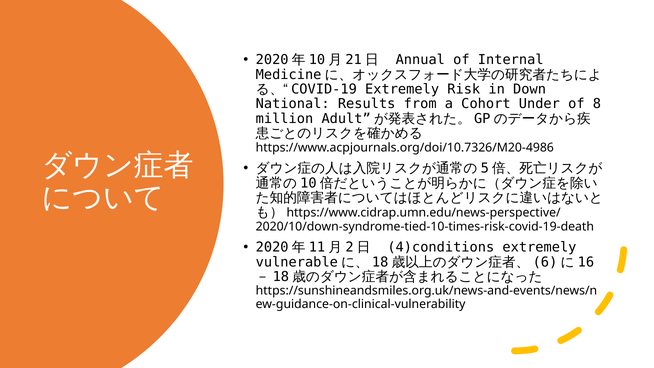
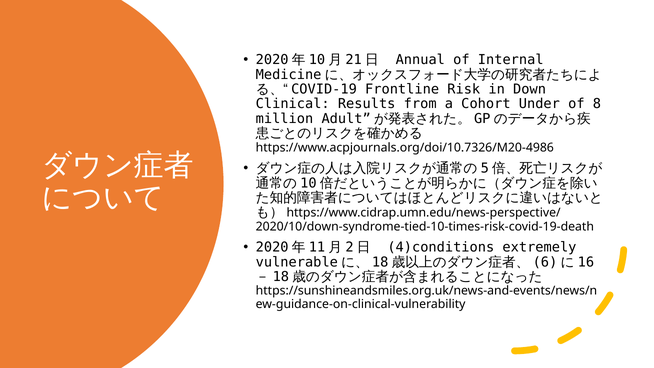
Extremely at (402, 89): Extremely -> Frontline
National: National -> Clinical
